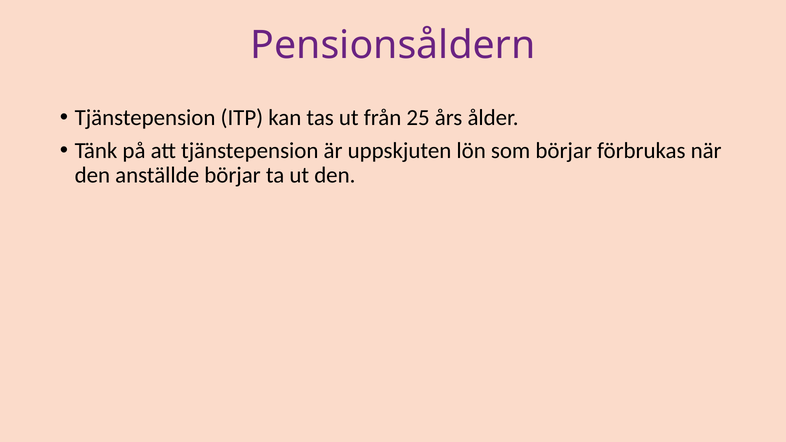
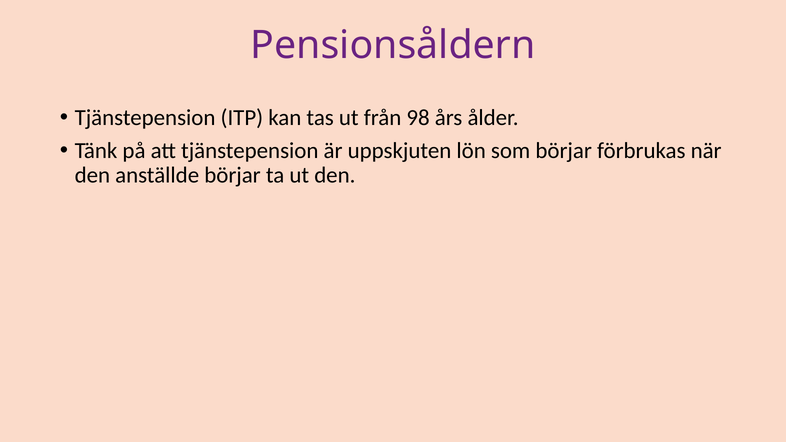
25: 25 -> 98
